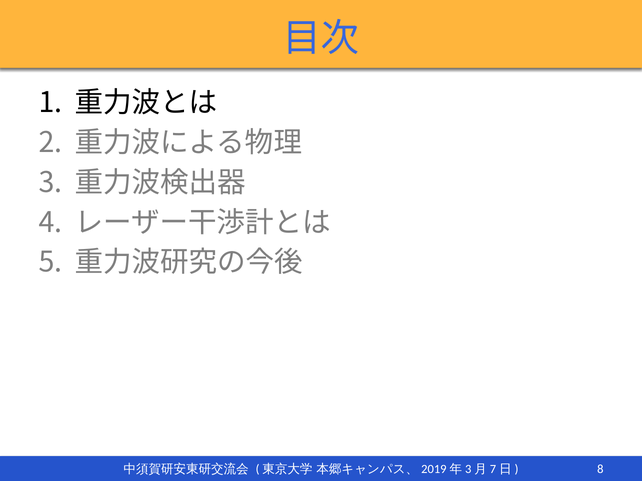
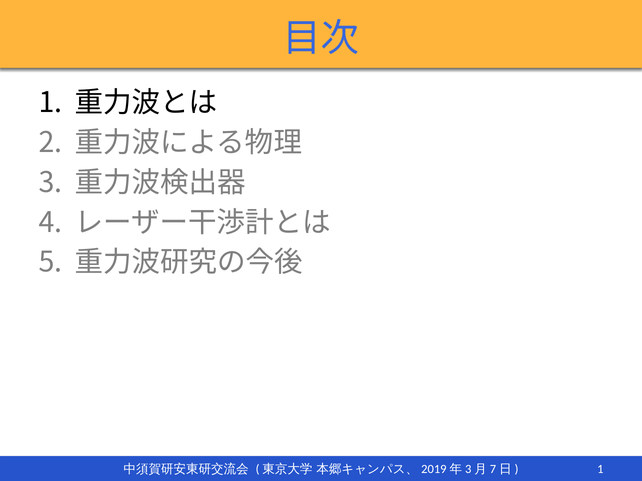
8 at (600, 470): 8 -> 1
